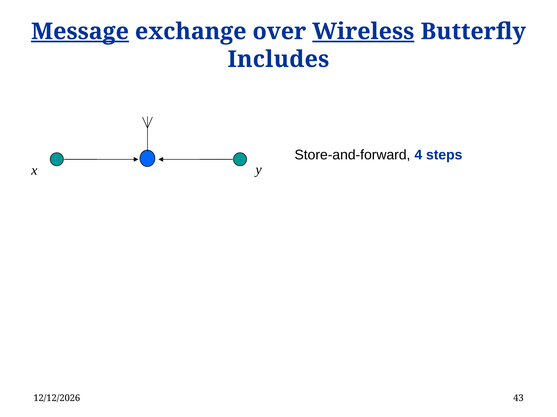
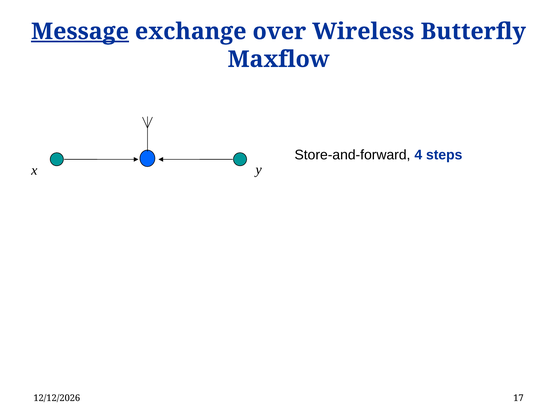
Wireless underline: present -> none
Includes: Includes -> Maxflow
43: 43 -> 17
